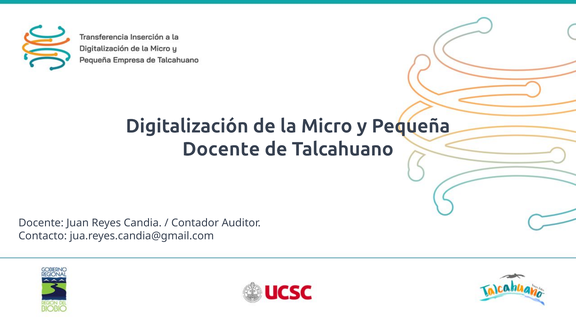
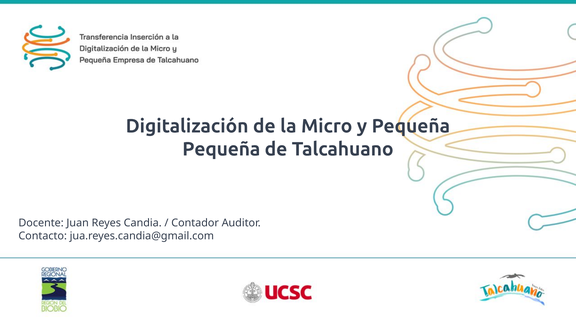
Docente at (221, 149): Docente -> Pequeña
